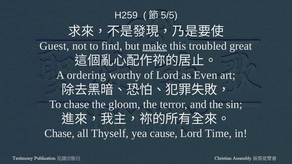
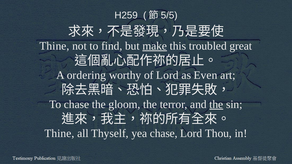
Guest at (54, 46): Guest -> Thine
the at (216, 104) underline: none -> present
Chase at (60, 134): Chase -> Thine
yea cause: cause -> chase
Time: Time -> Thou
